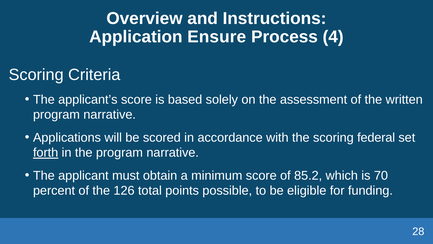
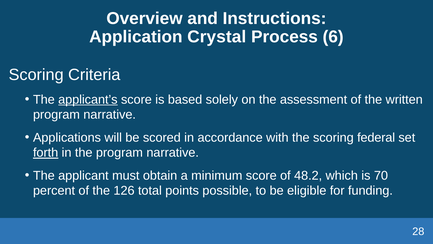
Ensure: Ensure -> Crystal
4: 4 -> 6
applicant’s underline: none -> present
85.2: 85.2 -> 48.2
